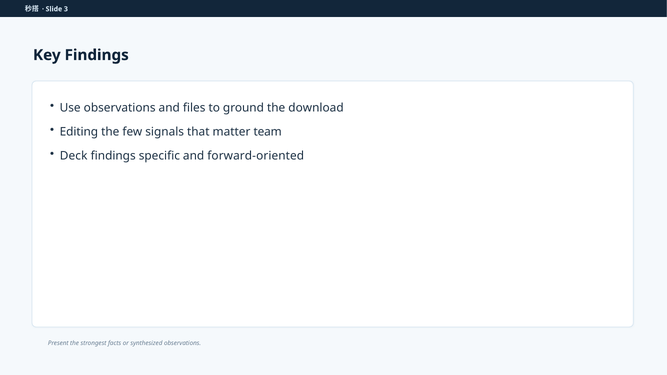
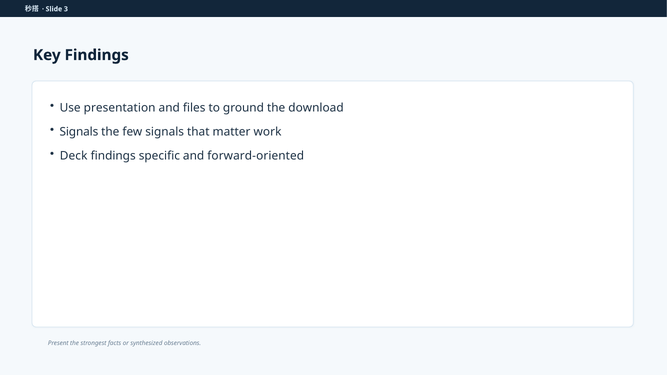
Use observations: observations -> presentation
Editing at (79, 132): Editing -> Signals
team: team -> work
